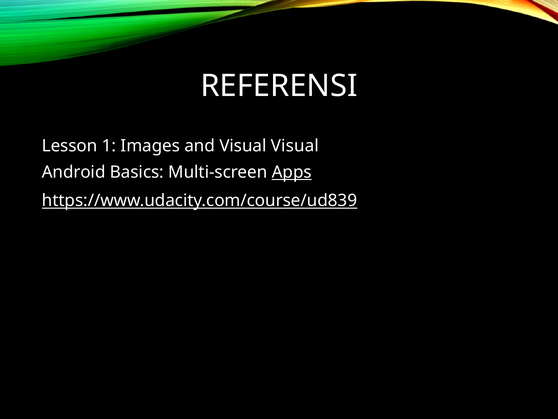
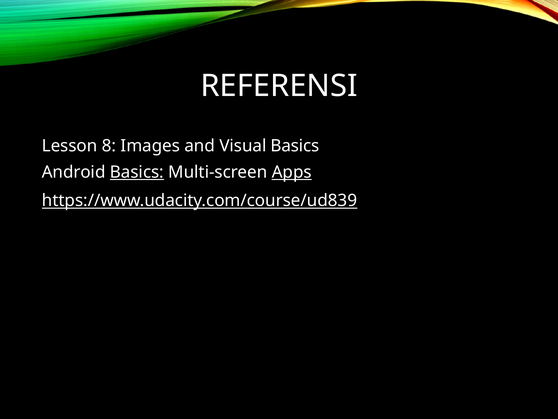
1: 1 -> 8
Visual Visual: Visual -> Basics
Basics at (137, 172) underline: none -> present
